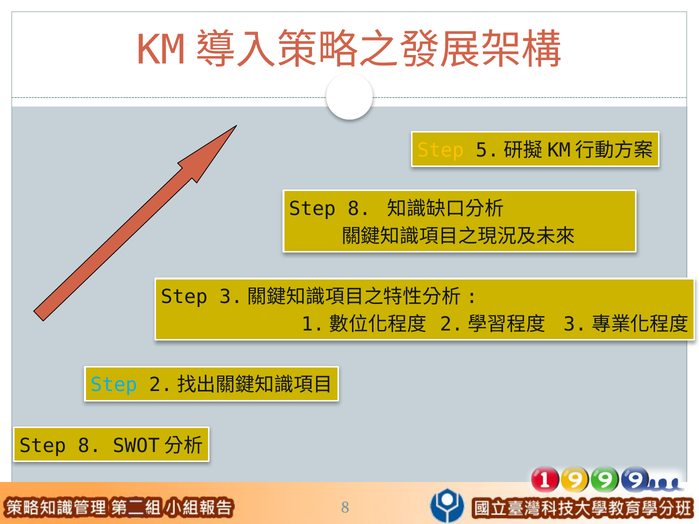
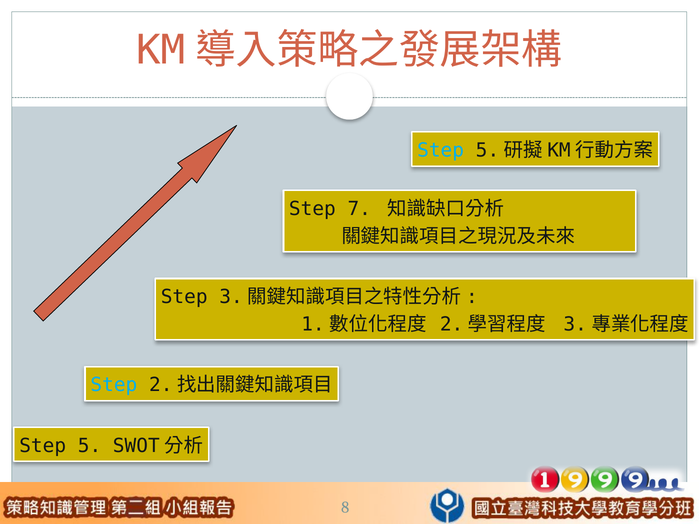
Step at (441, 150) colour: yellow -> light blue
8 at (359, 209): 8 -> 7
8 at (90, 446): 8 -> 5
